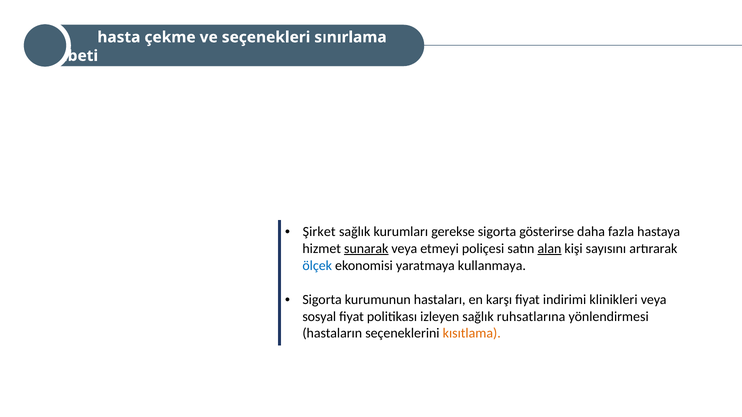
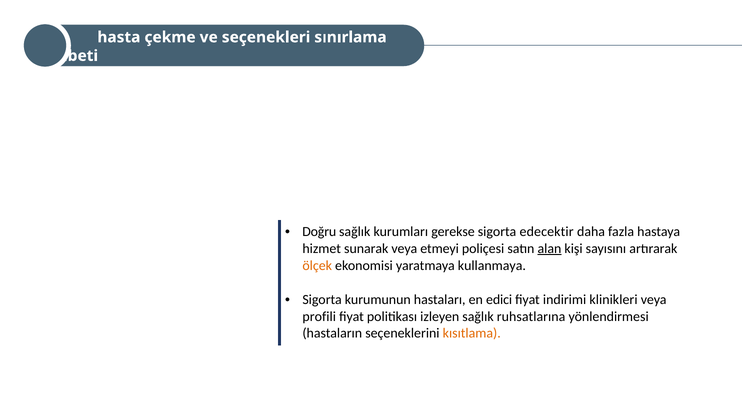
Şirket: Şirket -> Doğru
gösterirse: gösterirse -> edecektir
sunarak underline: present -> none
ölçek colour: blue -> orange
karşı: karşı -> edici
sosyal: sosyal -> profili
